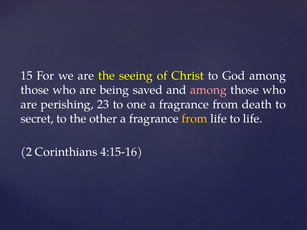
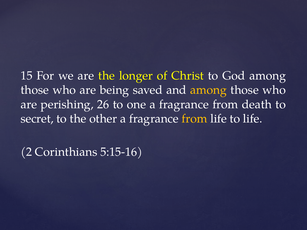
seeing: seeing -> longer
among at (208, 90) colour: pink -> yellow
23: 23 -> 26
4:15-16: 4:15-16 -> 5:15-16
